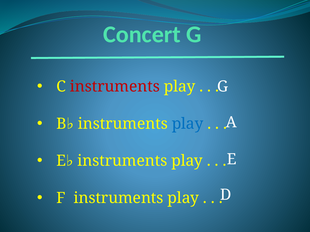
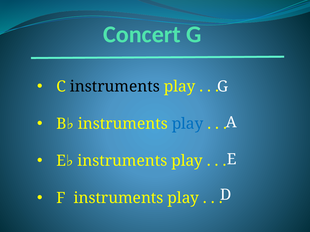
instruments at (115, 87) colour: red -> black
